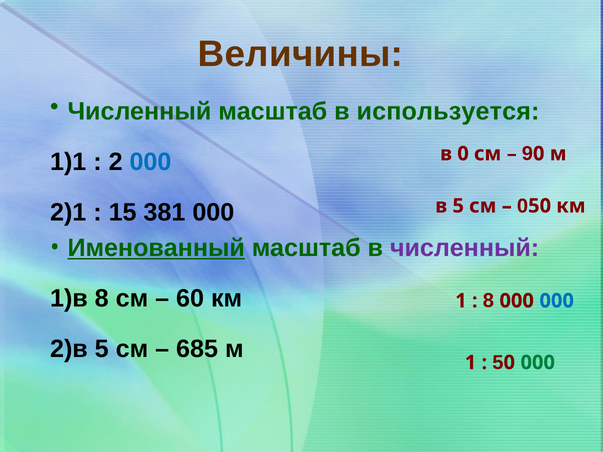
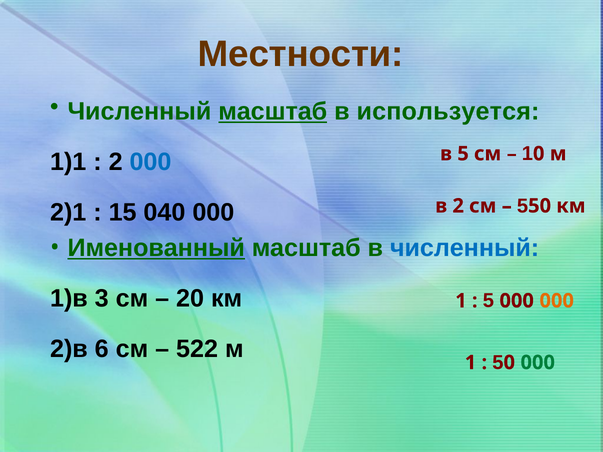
Величины: Величины -> Местности
масштаб at (273, 111) underline: none -> present
в 0: 0 -> 5
9 at (527, 154): 9 -> 1
381: 381 -> 040
в 5: 5 -> 2
0 at (523, 206): 0 -> 5
численный at (465, 248) colour: purple -> blue
8 at (102, 299): 8 -> 3
60: 60 -> 20
8 at (488, 301): 8 -> 5
000 at (557, 301) colour: blue -> orange
5 at (102, 349): 5 -> 6
685: 685 -> 522
